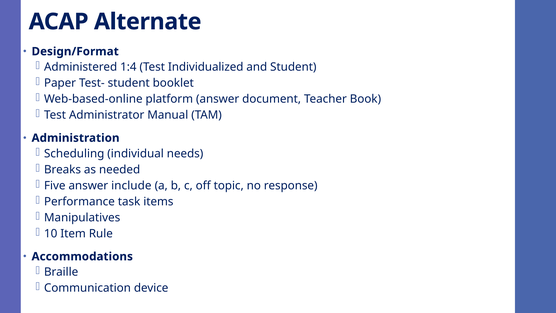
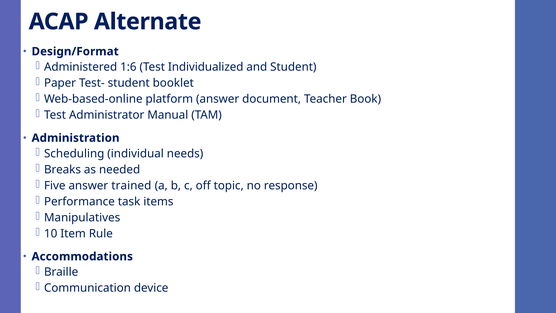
1:4: 1:4 -> 1:6
include: include -> trained
